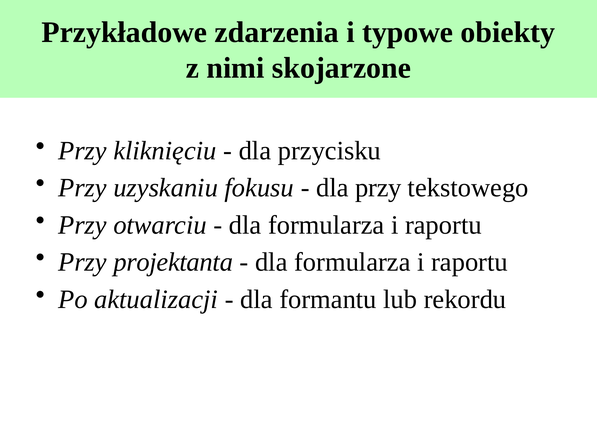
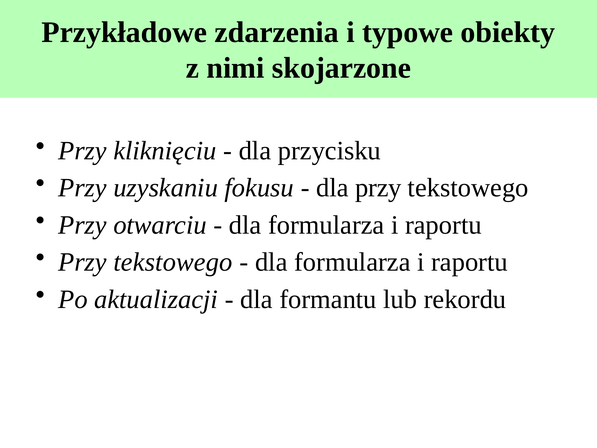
projektanta at (173, 262): projektanta -> tekstowego
